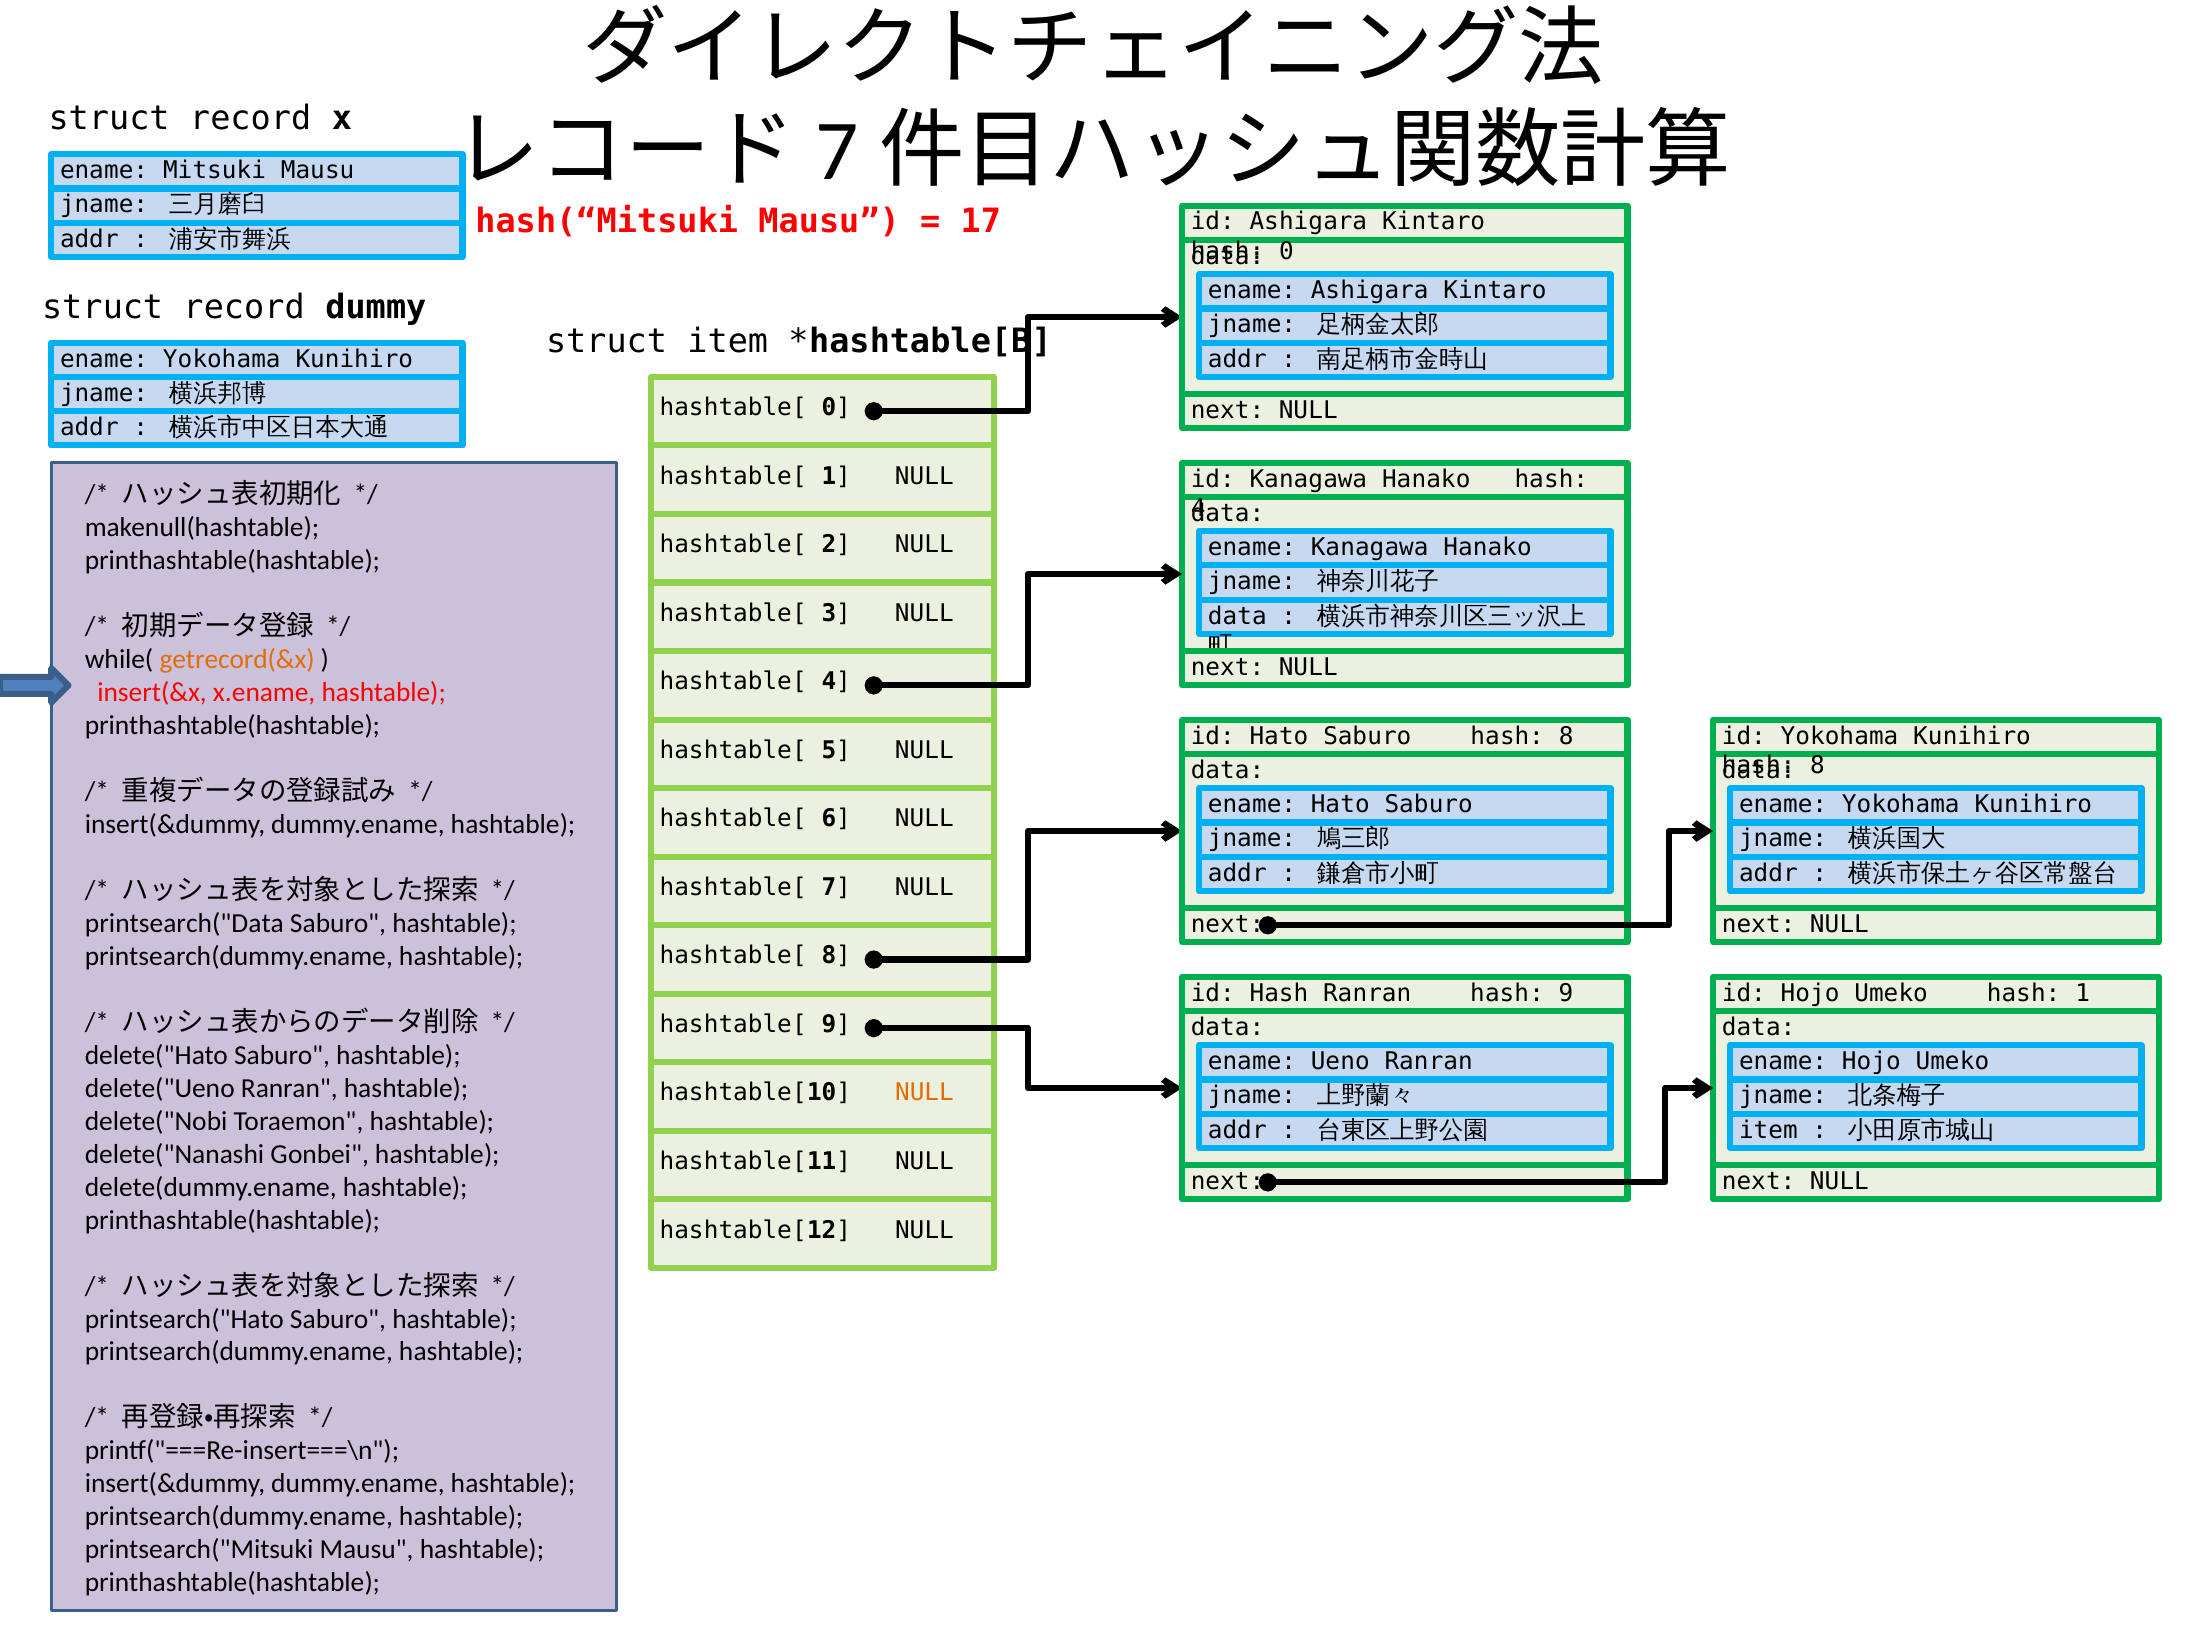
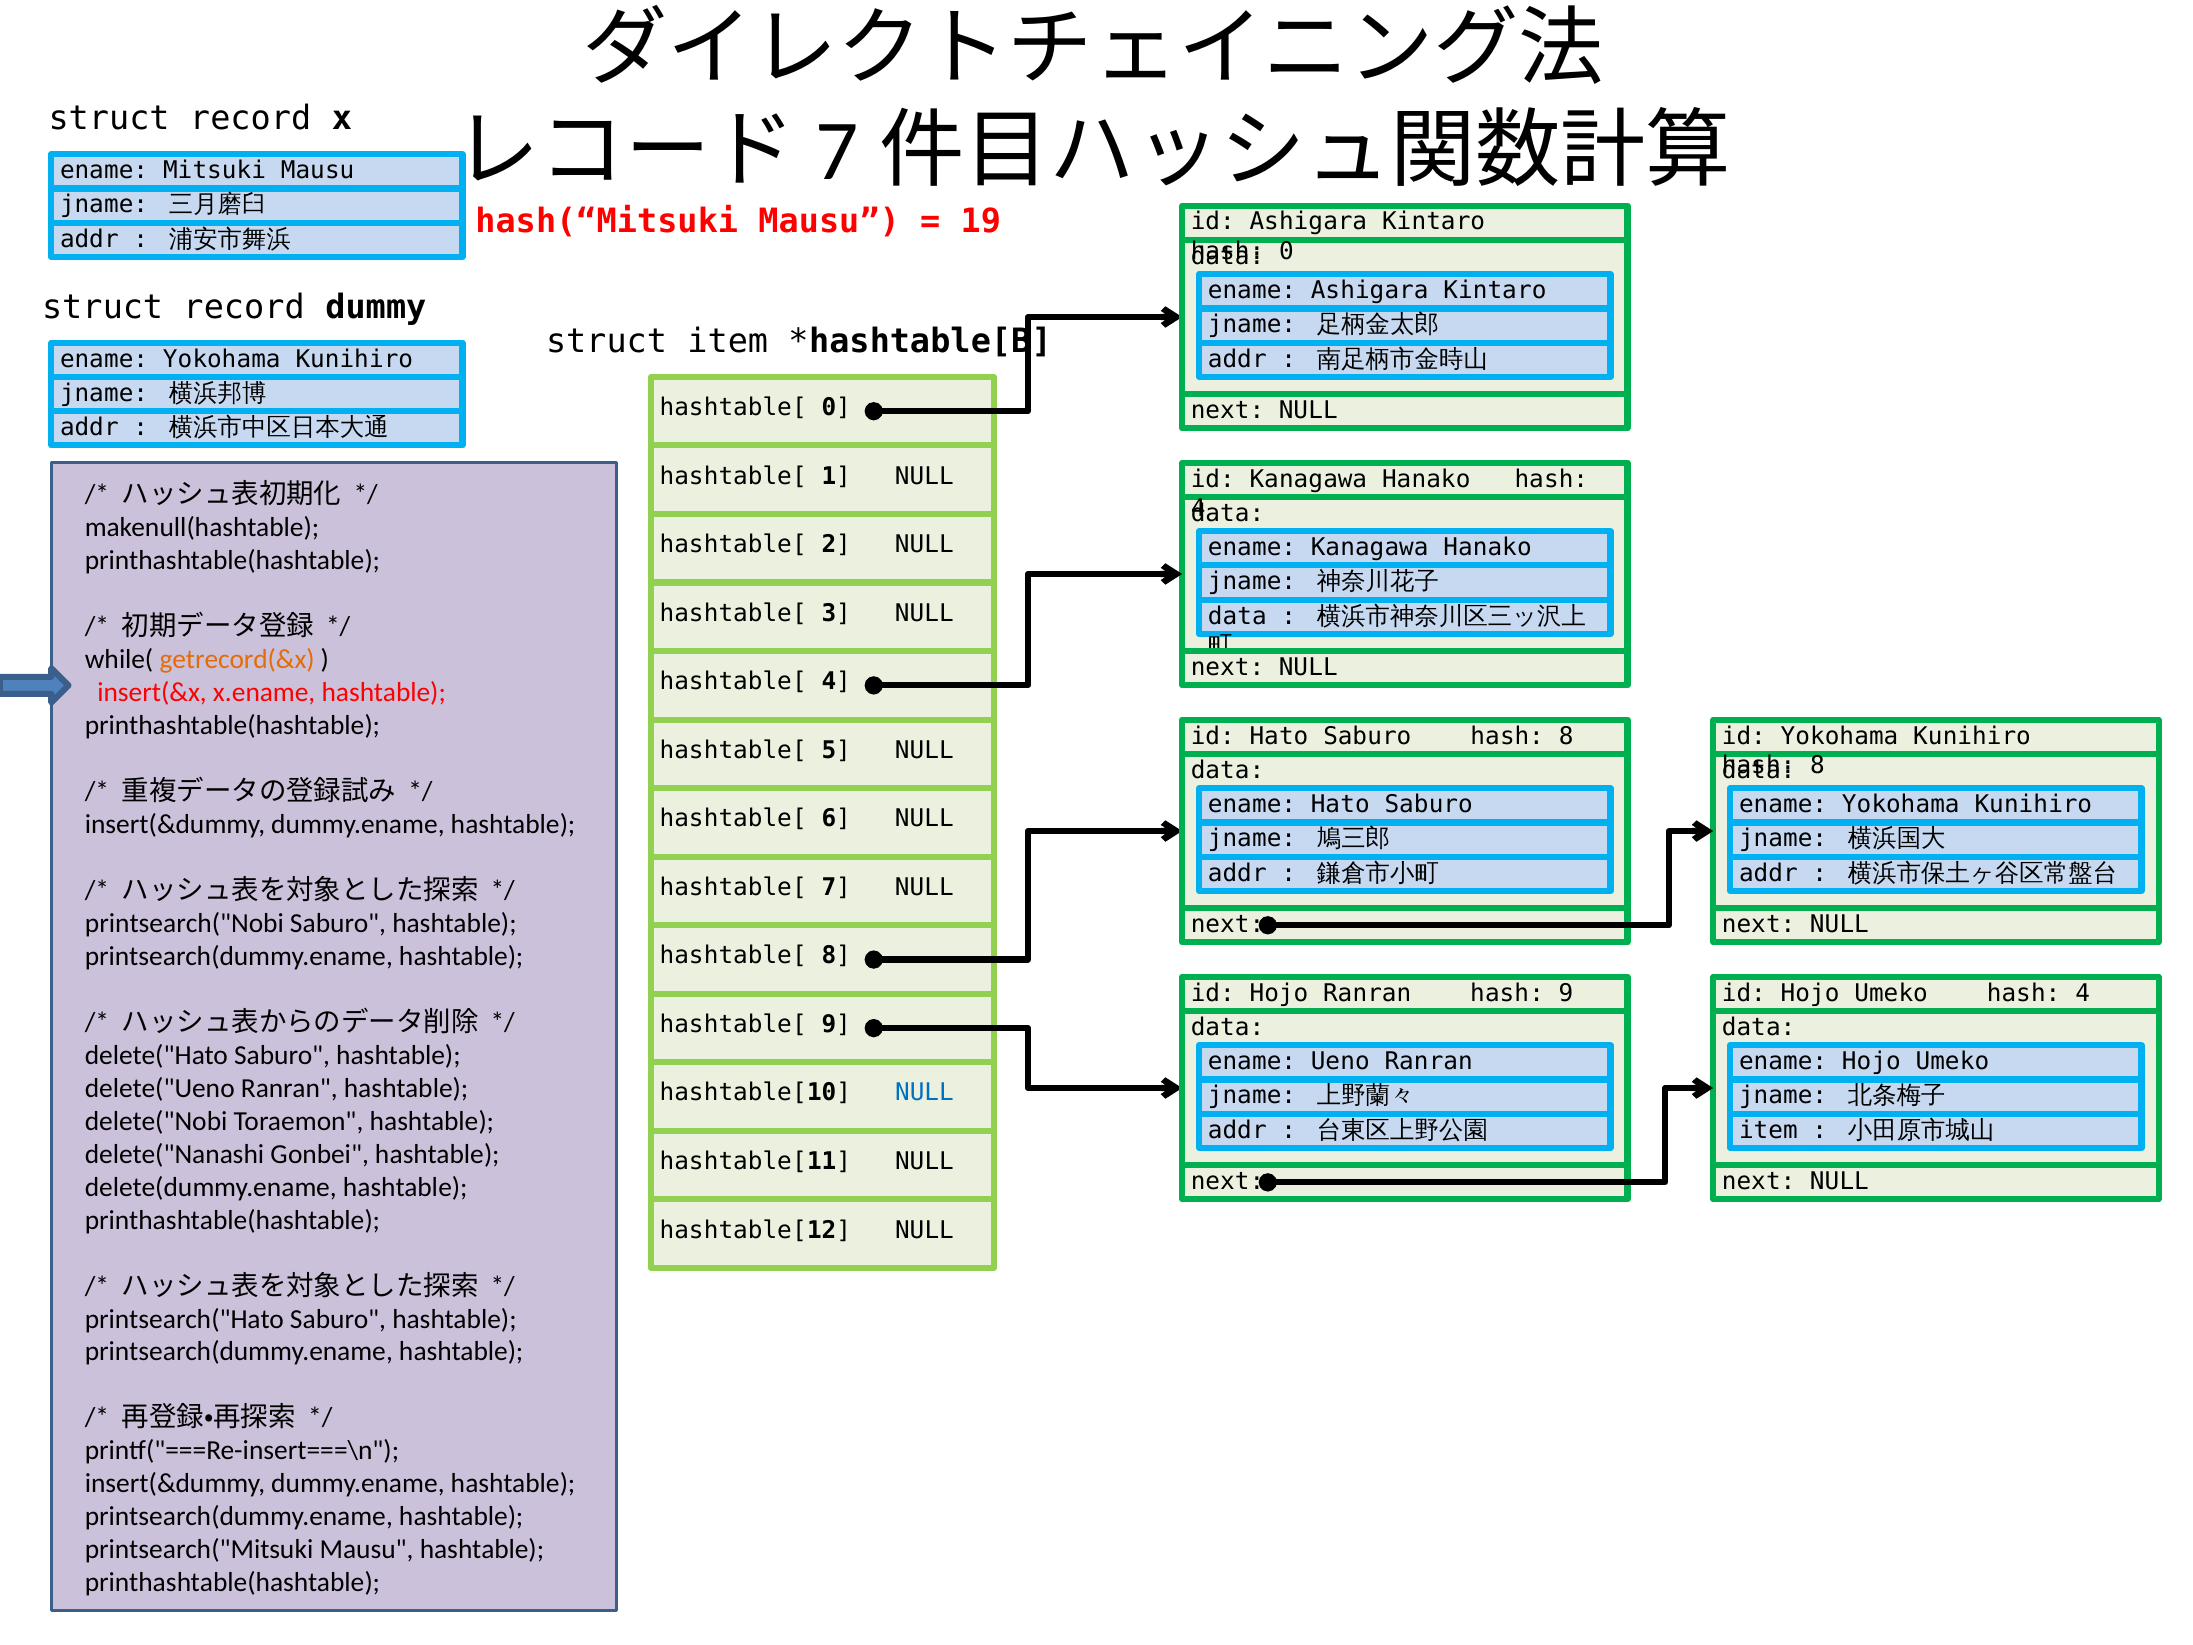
17: 17 -> 19
printsearch("Data: printsearch("Data -> printsearch("Nobi
Hash at (1279, 993): Hash -> Hojo
Umeko hash 1: 1 -> 4
NULL at (924, 1093) colour: orange -> blue
